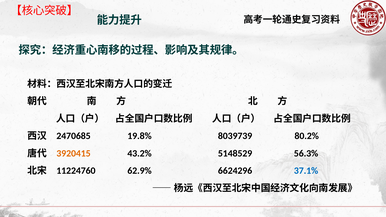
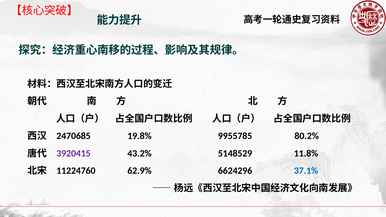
8039739: 8039739 -> 9955785
3920415 colour: orange -> purple
56.3%: 56.3% -> 11.8%
